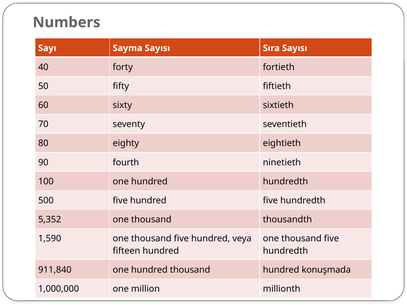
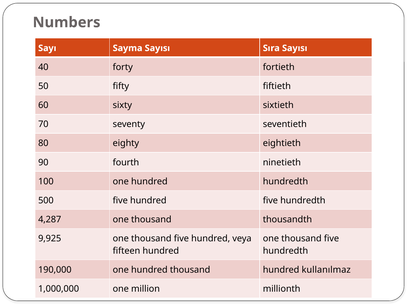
5,352: 5,352 -> 4,287
1,590: 1,590 -> 9,925
911,840: 911,840 -> 190,000
konuşmada: konuşmada -> kullanılmaz
